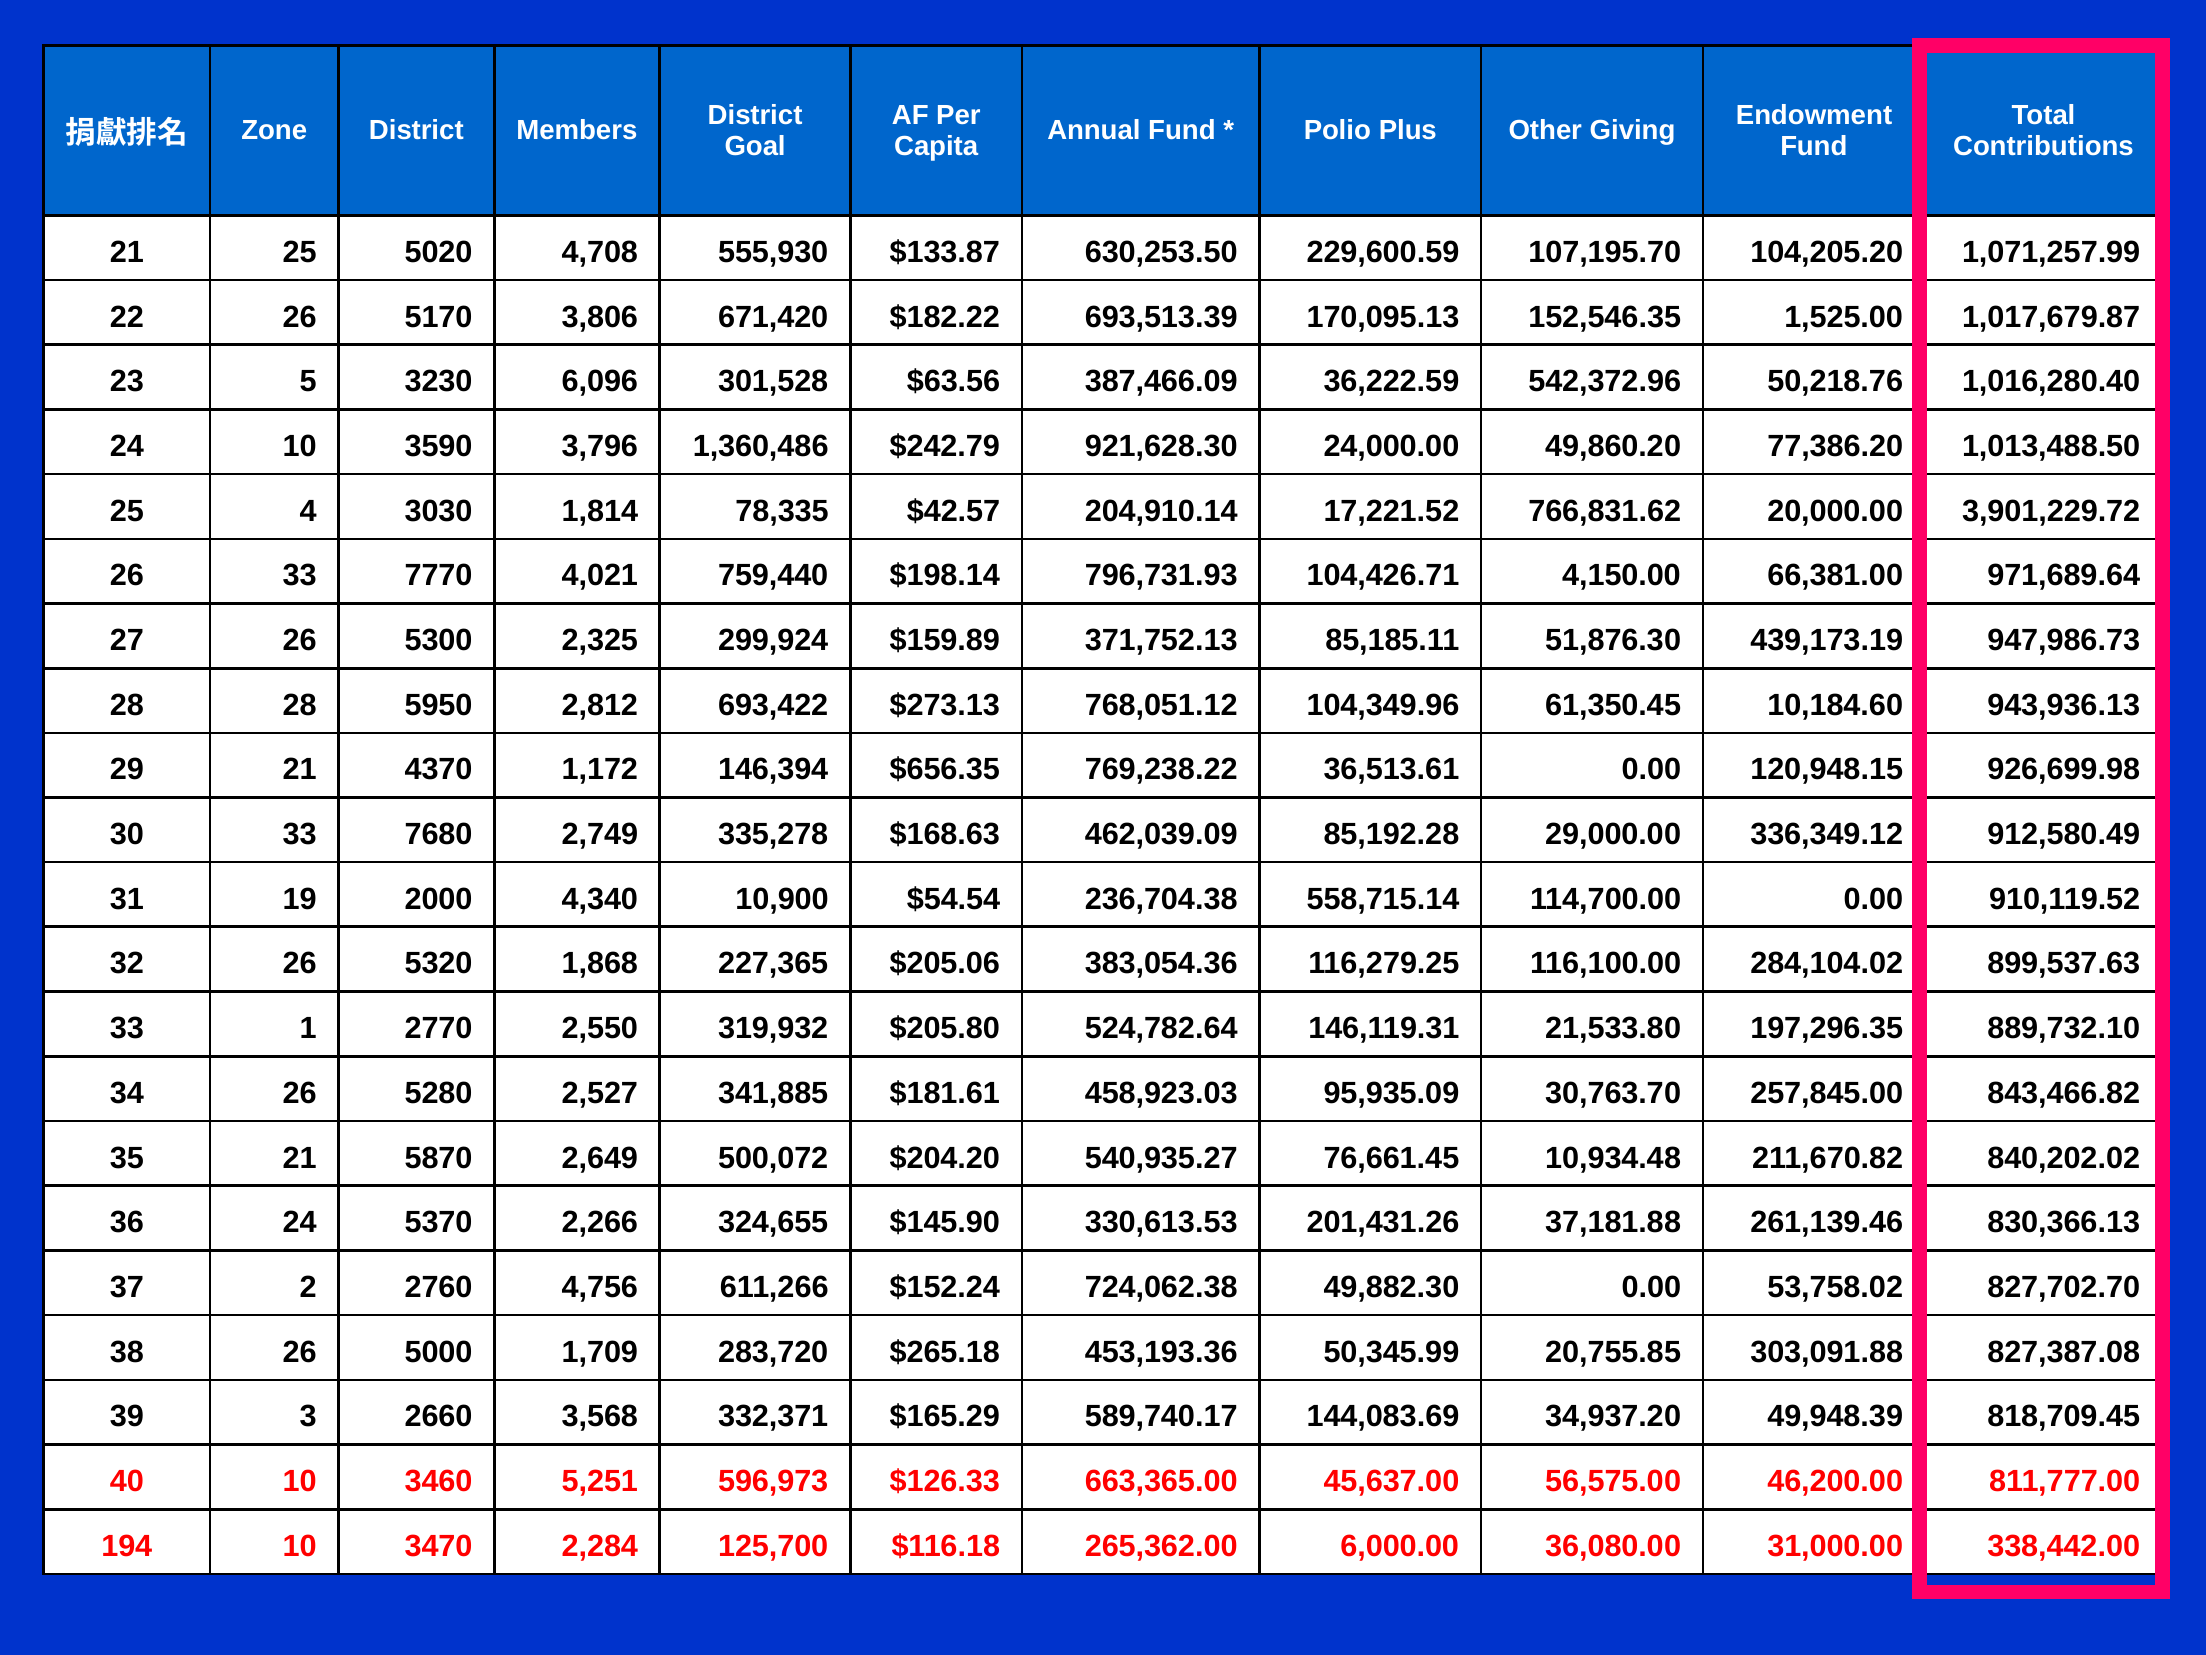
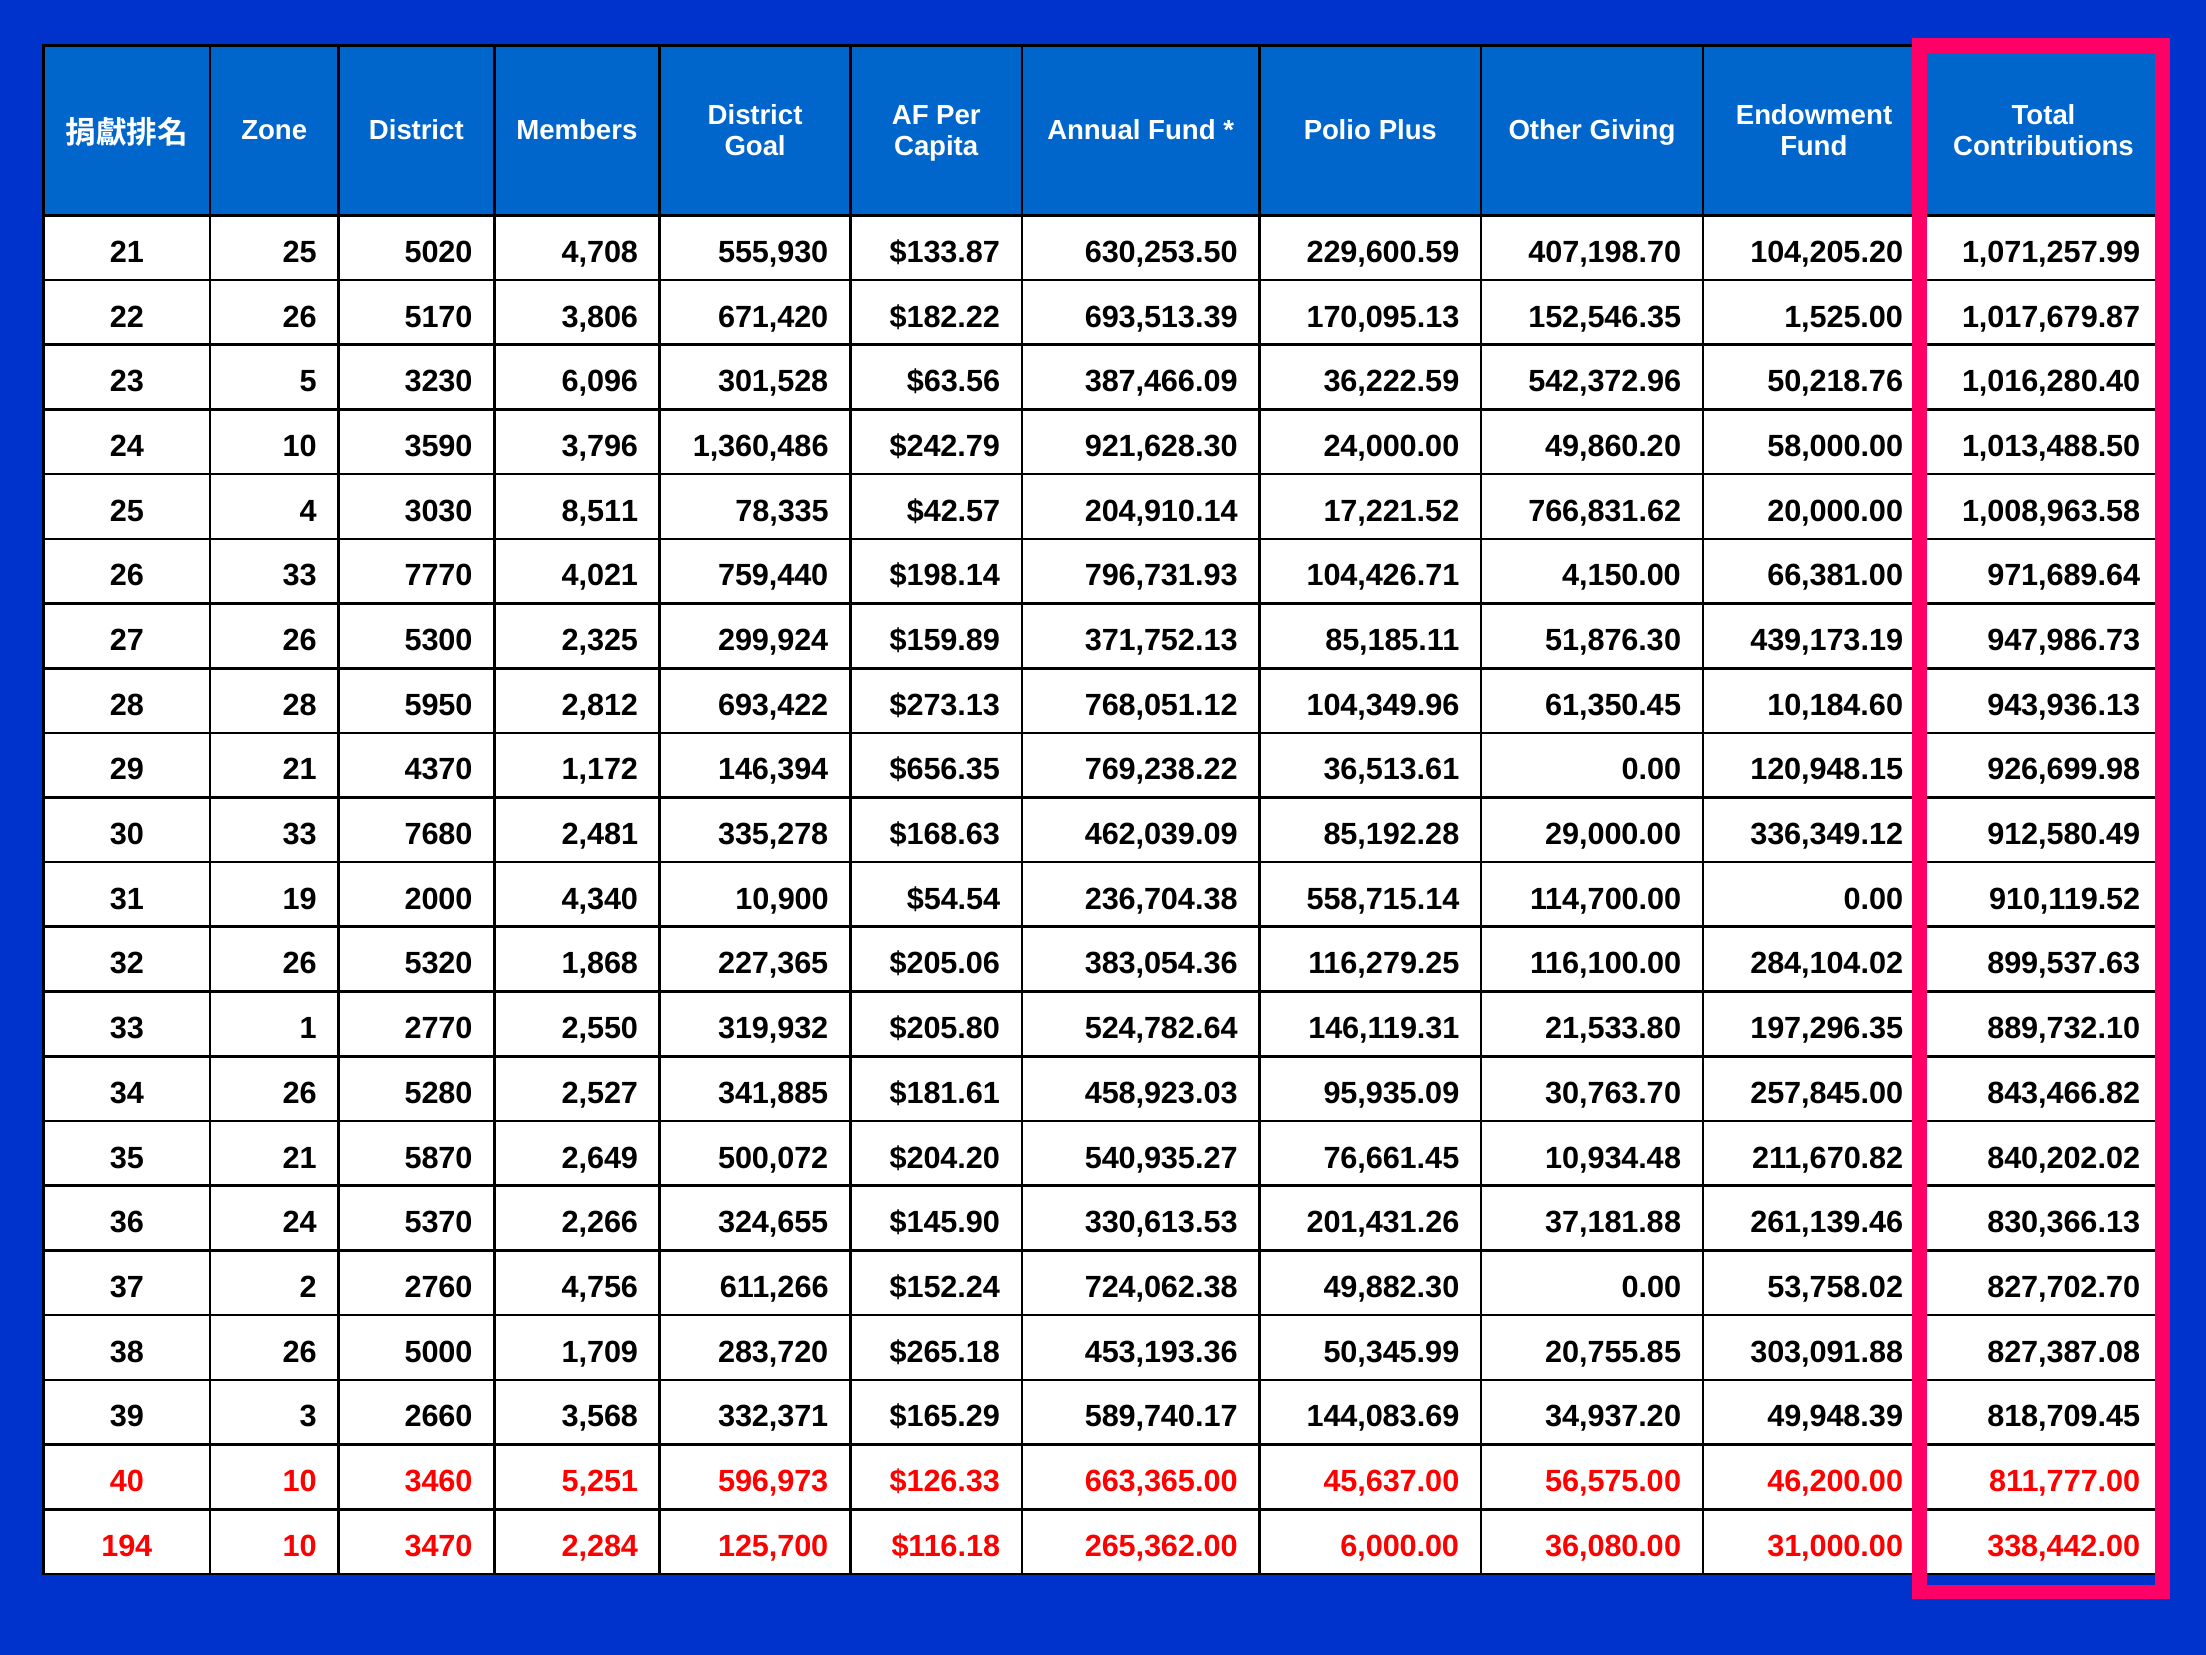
107,195.70: 107,195.70 -> 407,198.70
77,386.20: 77,386.20 -> 58,000.00
1,814: 1,814 -> 8,511
3,901,229.72: 3,901,229.72 -> 1,008,963.58
2,749: 2,749 -> 2,481
